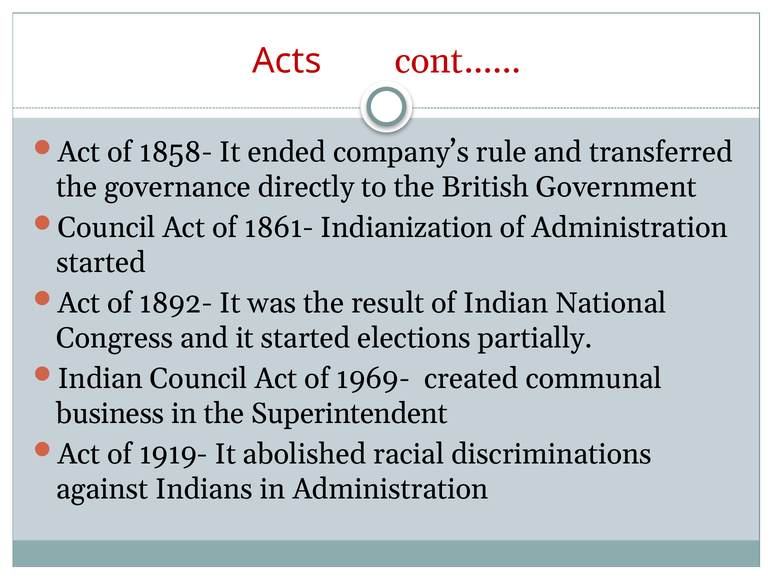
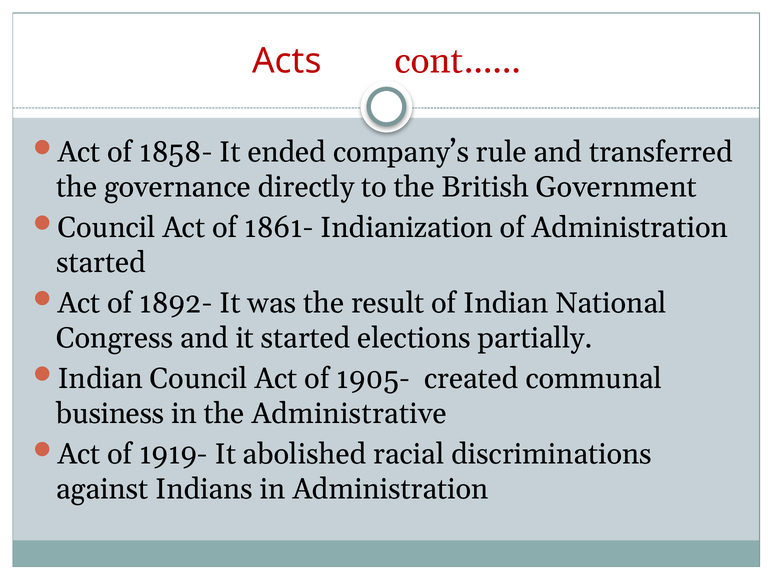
1969-: 1969- -> 1905-
Superintendent: Superintendent -> Administrative
